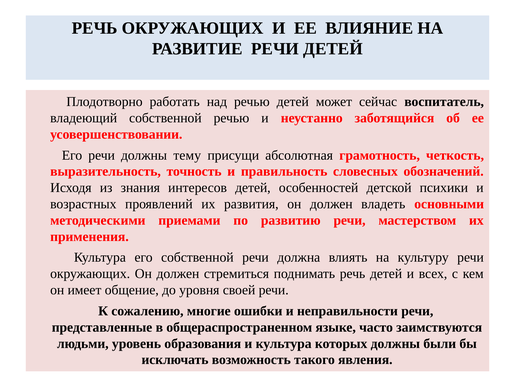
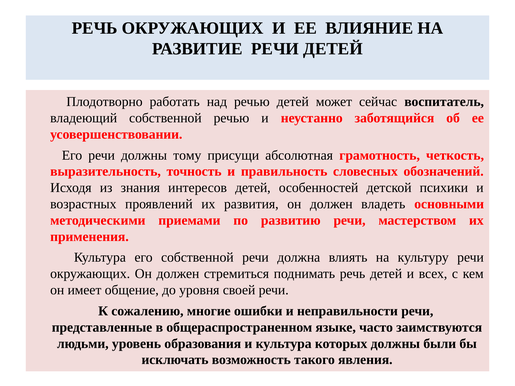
тему: тему -> тому
